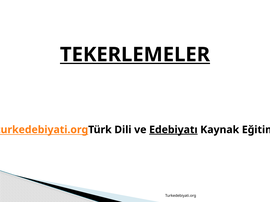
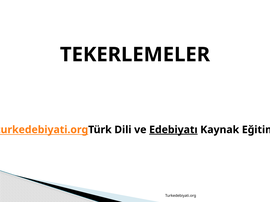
TEKERLEMELER underline: present -> none
